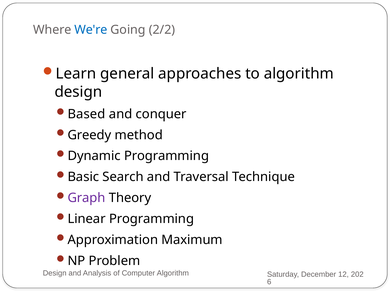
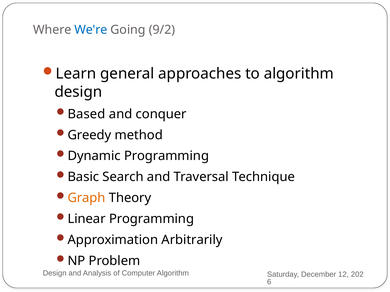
2/2: 2/2 -> 9/2
Graph colour: purple -> orange
Maximum: Maximum -> Arbitrarily
